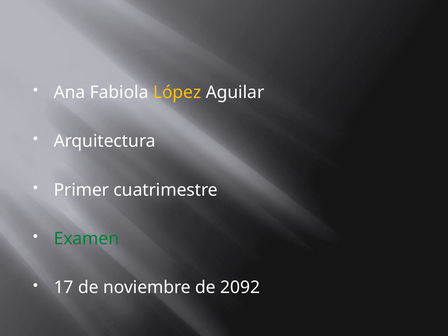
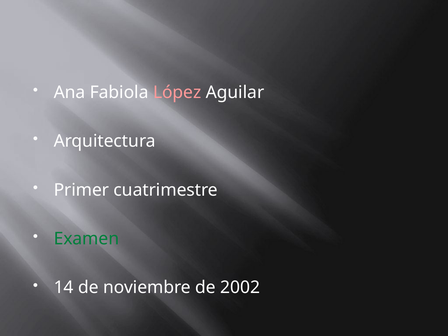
López colour: yellow -> pink
17: 17 -> 14
2092: 2092 -> 2002
